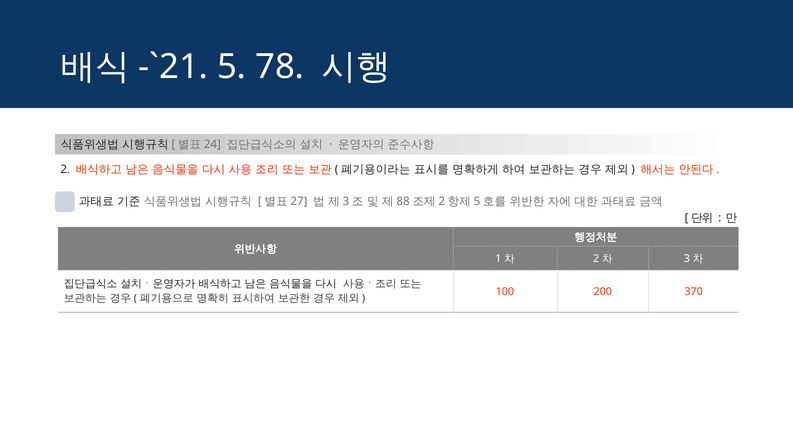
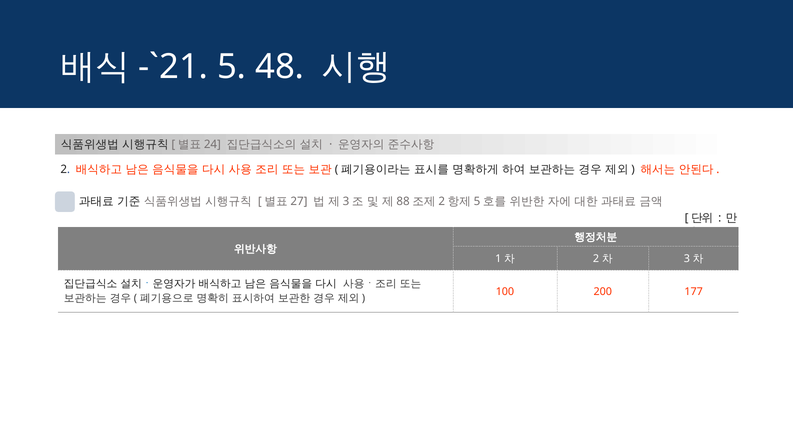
78: 78 -> 48
370: 370 -> 177
